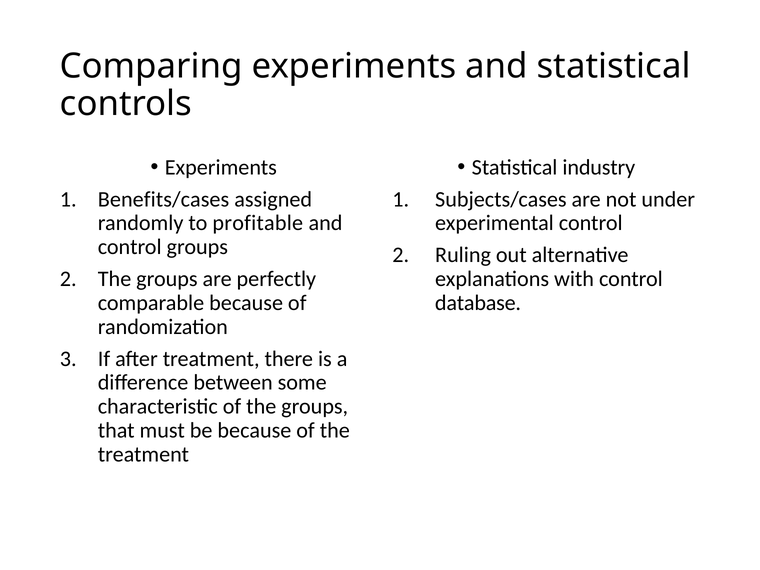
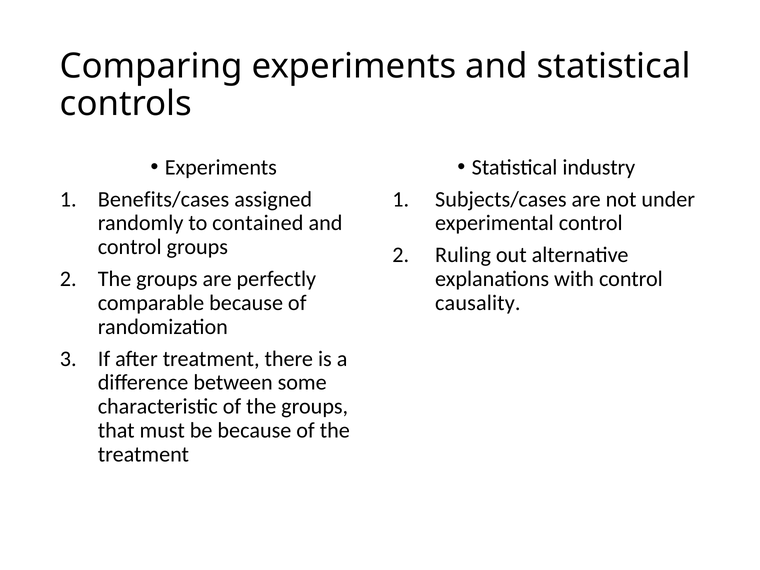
profitable: profitable -> contained
database: database -> causality
